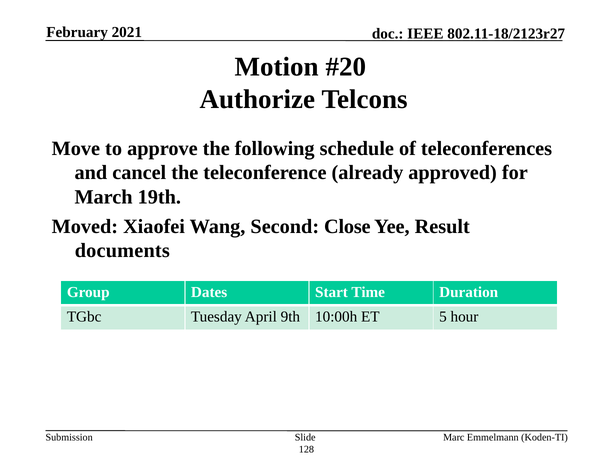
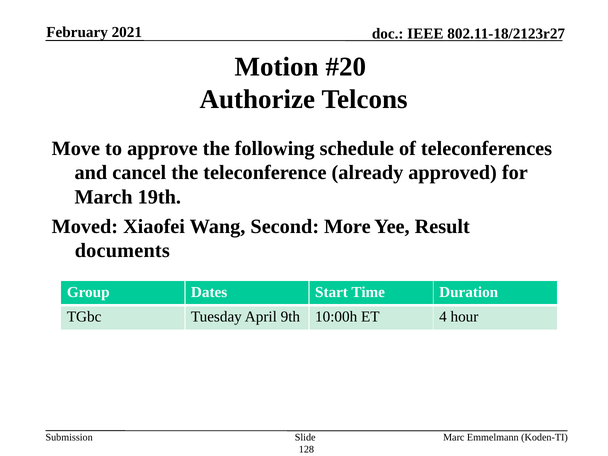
Close: Close -> More
5: 5 -> 4
